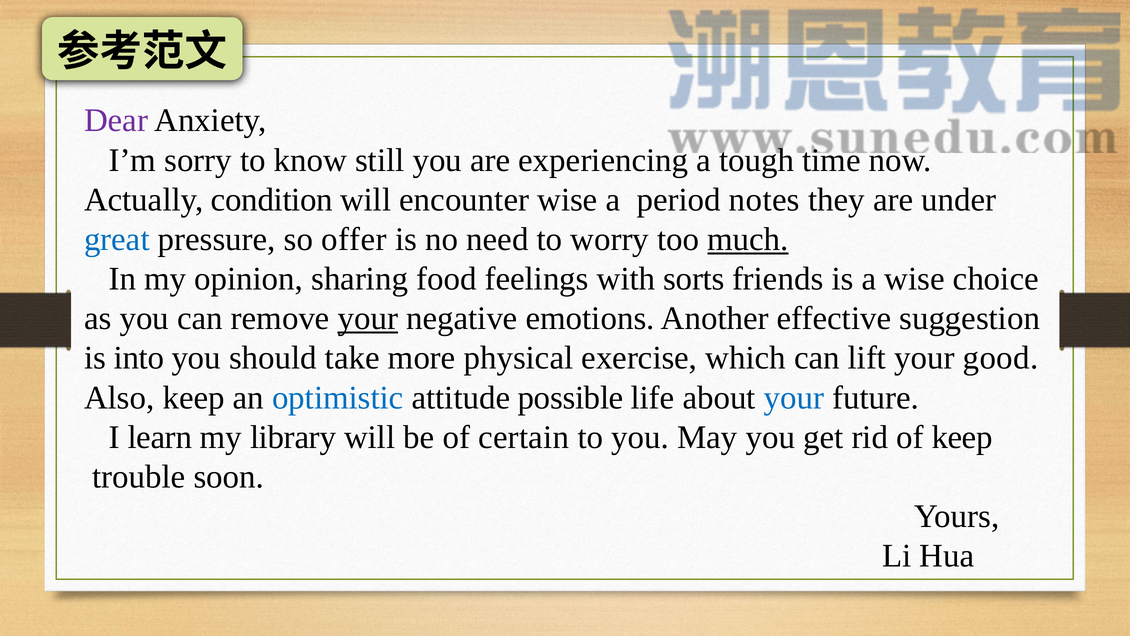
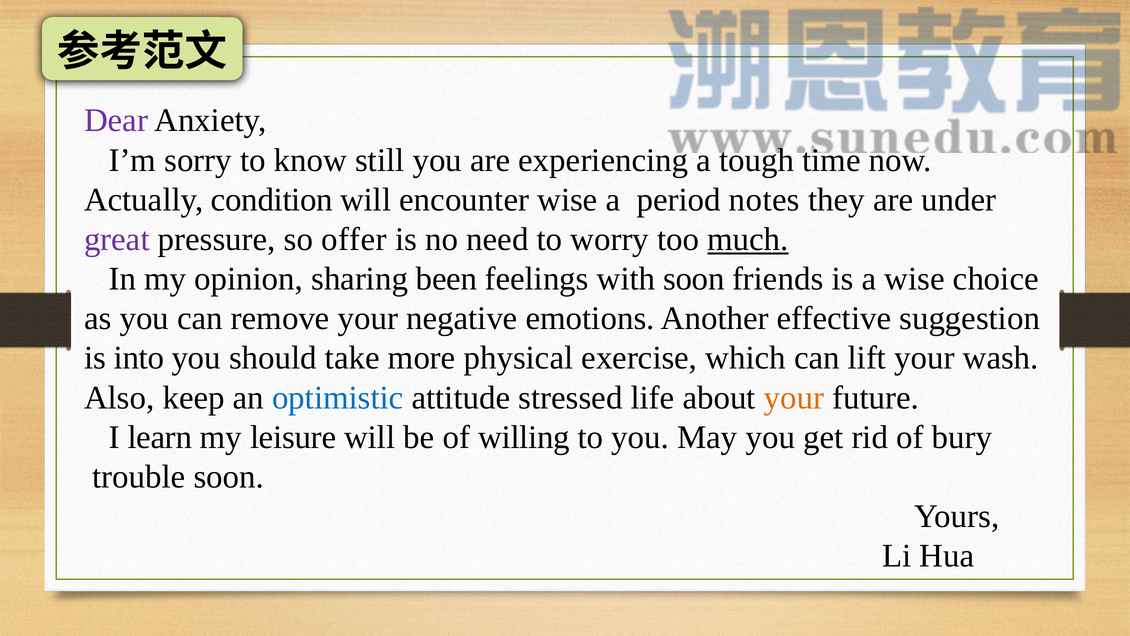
great colour: blue -> purple
food: food -> been
with sorts: sorts -> soon
your at (368, 318) underline: present -> none
good: good -> wash
possible: possible -> stressed
your at (794, 397) colour: blue -> orange
library: library -> leisure
certain: certain -> willing
of keep: keep -> bury
